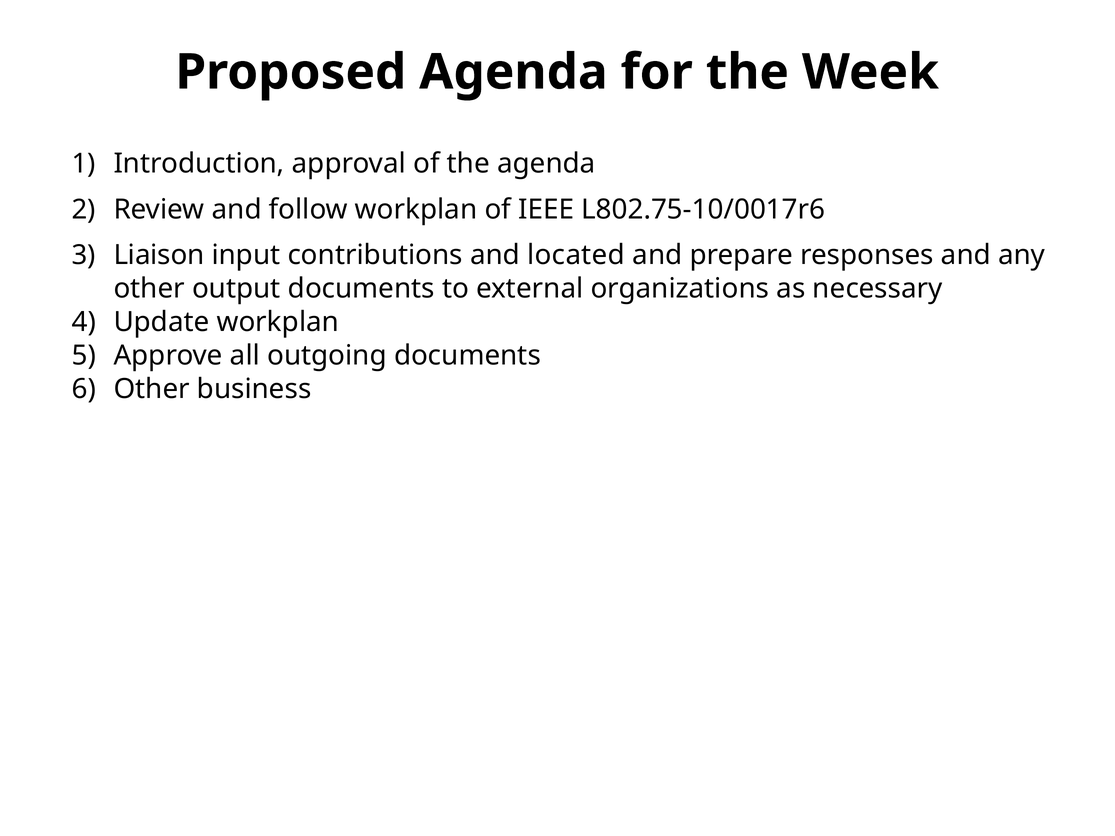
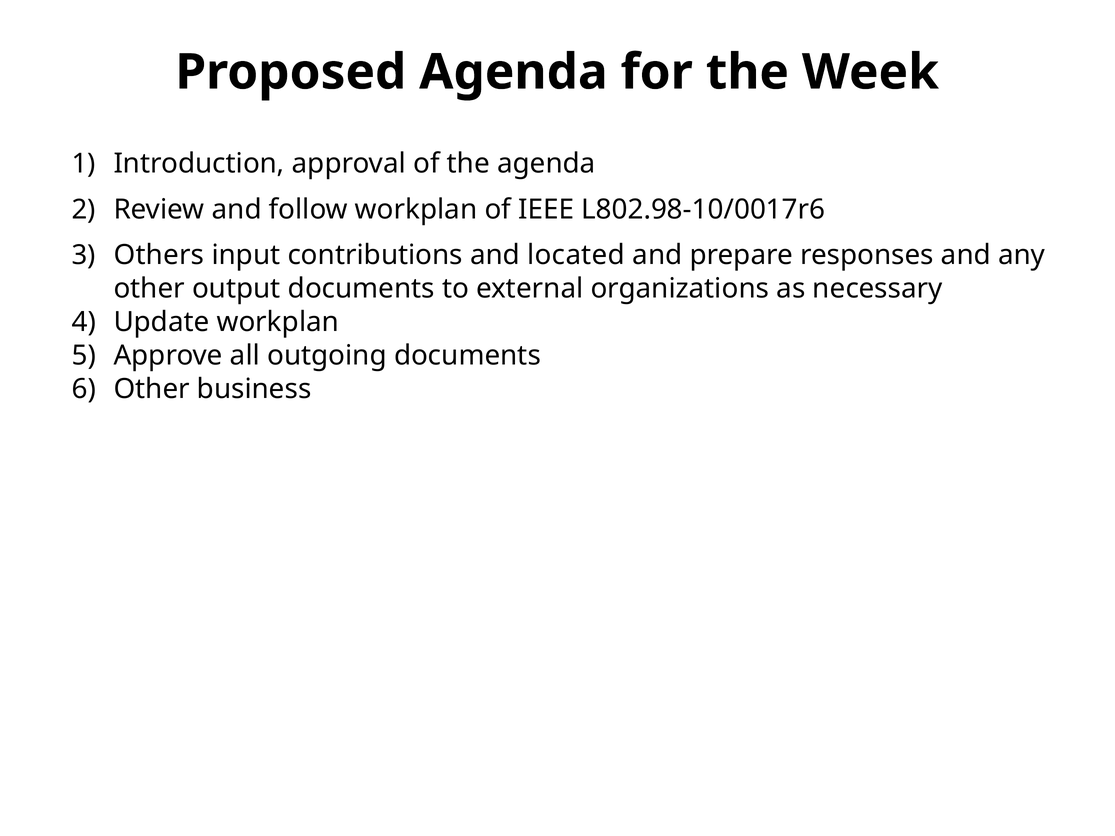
L802.75-10/0017r6: L802.75-10/0017r6 -> L802.98-10/0017r6
Liaison: Liaison -> Others
